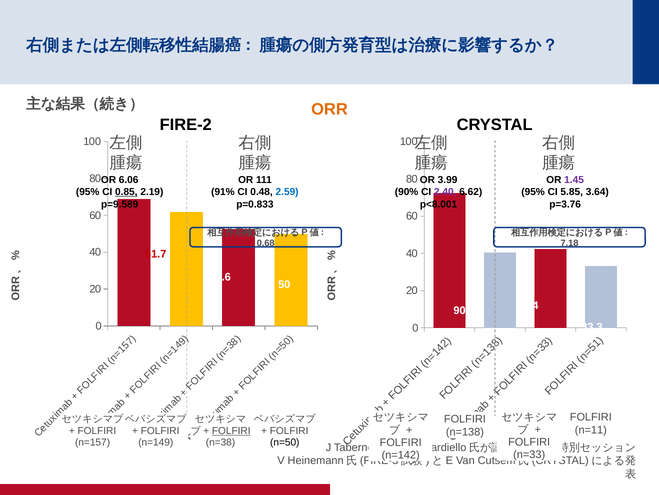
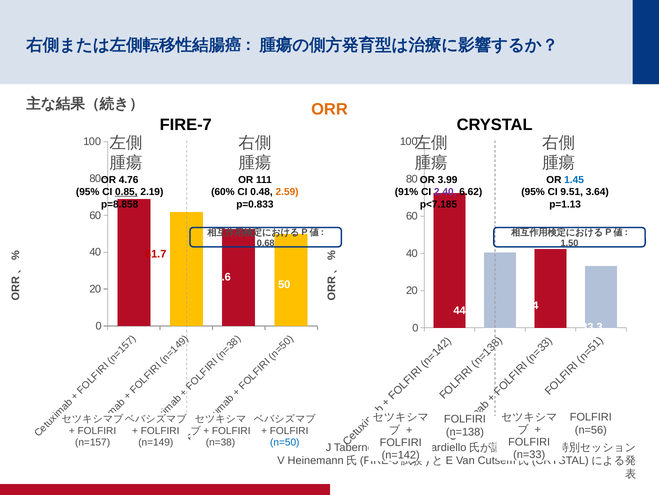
FIRE-2: FIRE-2 -> FIRE-7
6.06: 6.06 -> 4.76
1.45 colour: purple -> blue
91%: 91% -> 60%
2.59 colour: blue -> orange
90%: 90% -> 91%
5.85: 5.85 -> 9.51
p=9.589: p=9.589 -> p=8.858
p<8.001: p<8.001 -> p<7.185
p=3.76: p=3.76 -> p=1.13
7.18: 7.18 -> 1.50
90.2: 90.2 -> 44.6
n=11: n=11 -> n=56
FOLFIRI at (231, 430) underline: present -> none
n=50 colour: black -> blue
